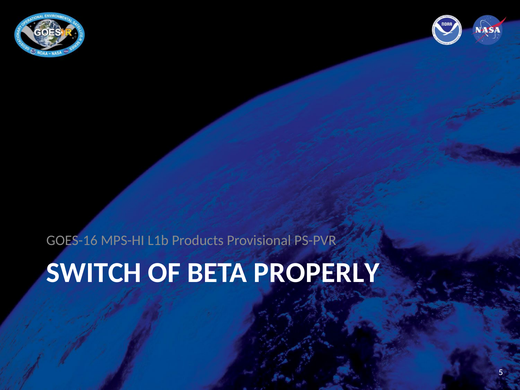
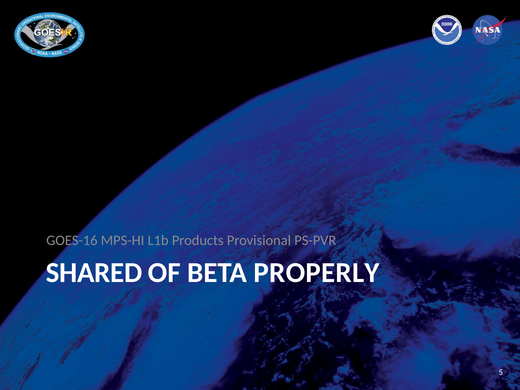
SWITCH: SWITCH -> SHARED
